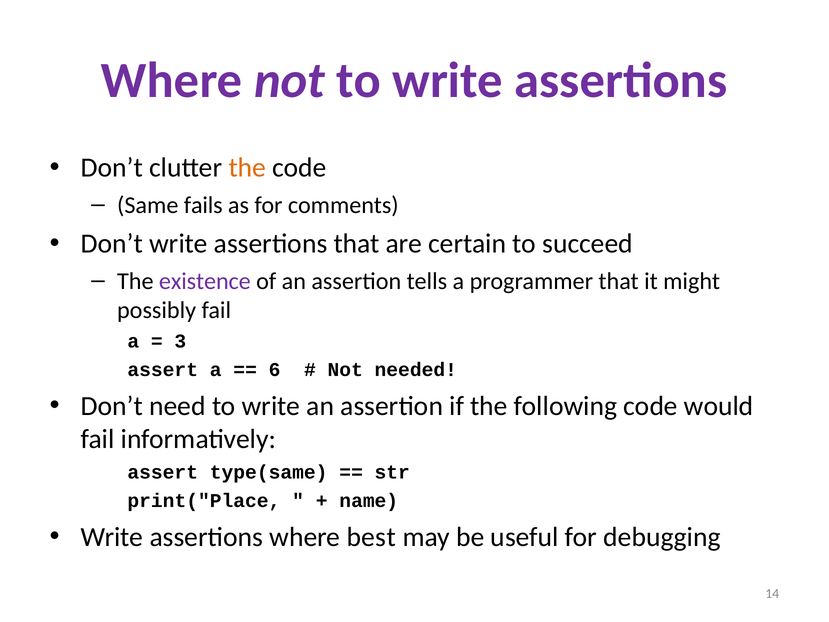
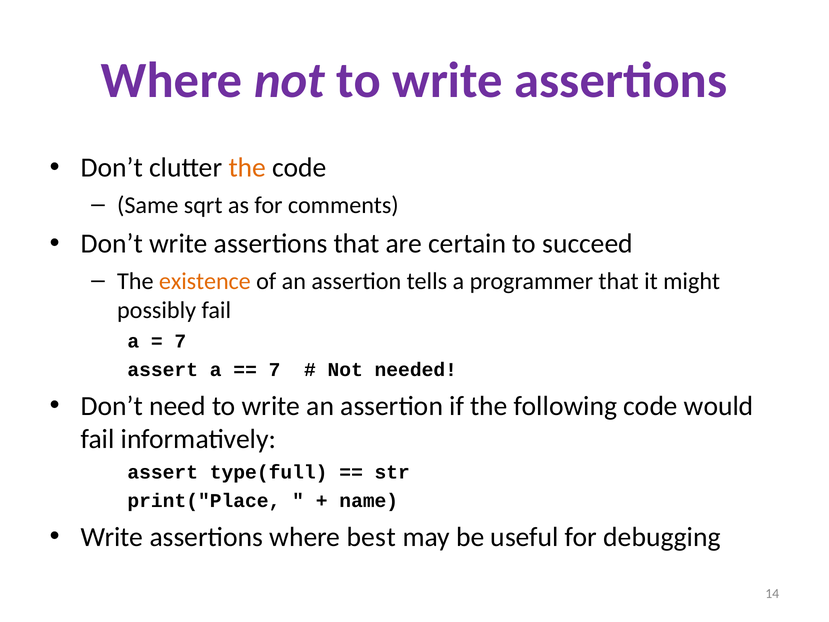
fails: fails -> sqrt
existence colour: purple -> orange
3 at (180, 341): 3 -> 7
6 at (275, 370): 6 -> 7
type(same: type(same -> type(full
